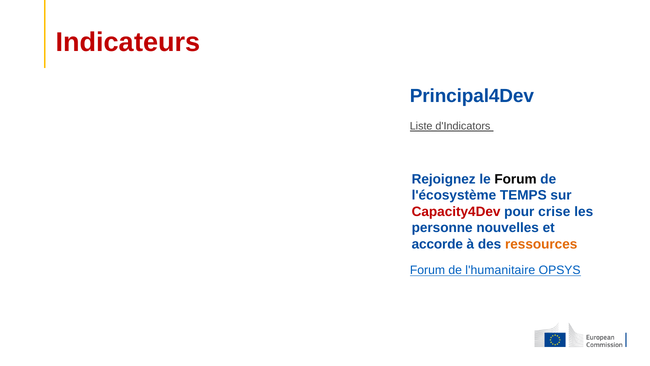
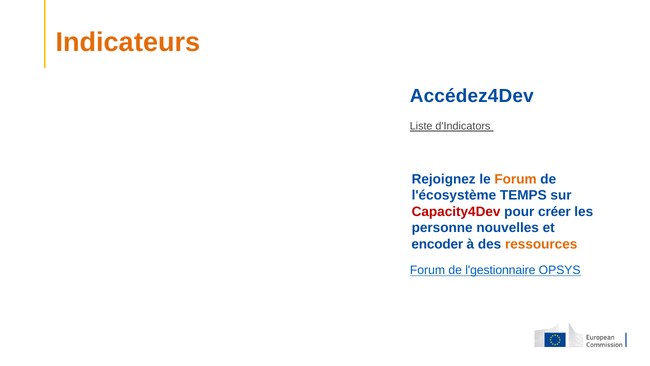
Indicateurs colour: red -> orange
Principal4Dev: Principal4Dev -> Accédez4Dev
Forum at (515, 179) colour: black -> orange
crise: crise -> créer
accorde: accorde -> encoder
l'humanitaire: l'humanitaire -> l'gestionnaire
